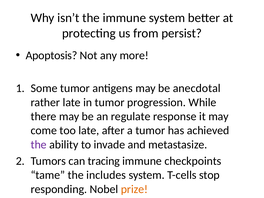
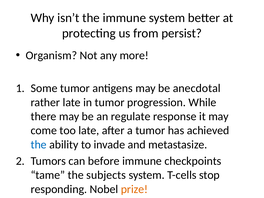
Apoptosis: Apoptosis -> Organism
the at (39, 145) colour: purple -> blue
tracing: tracing -> before
includes: includes -> subjects
